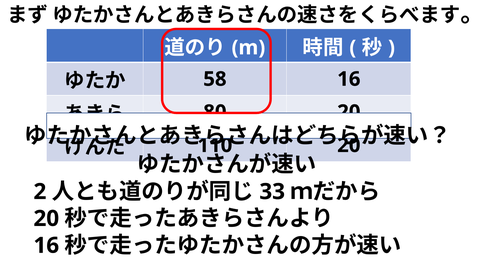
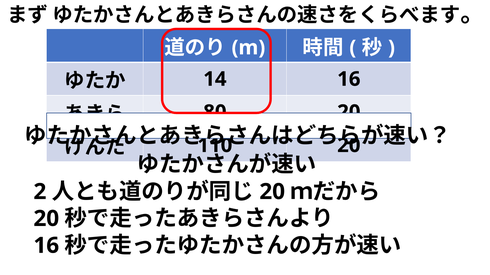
58: 58 -> 14
33 at (272, 192): 33 -> 20
